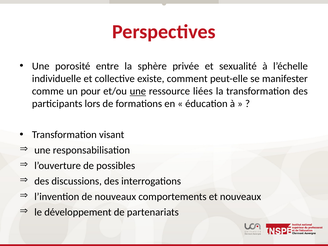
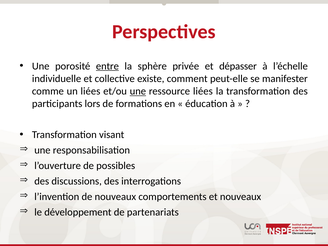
entre underline: none -> present
sexualité: sexualité -> dépasser
un pour: pour -> liées
